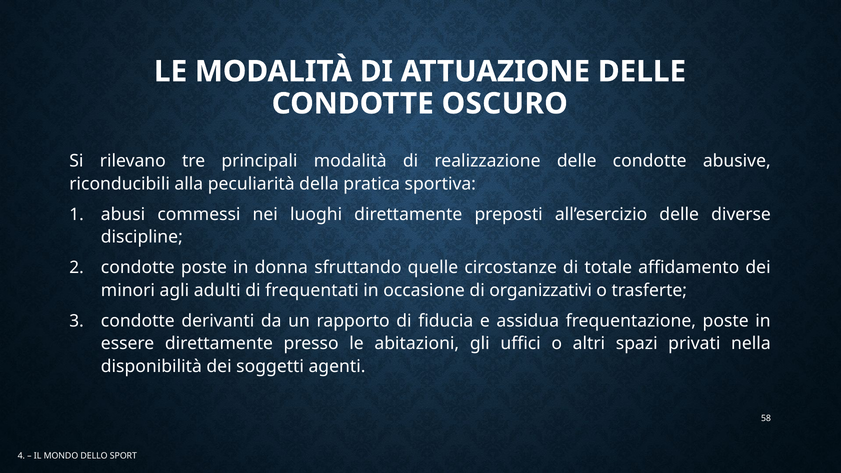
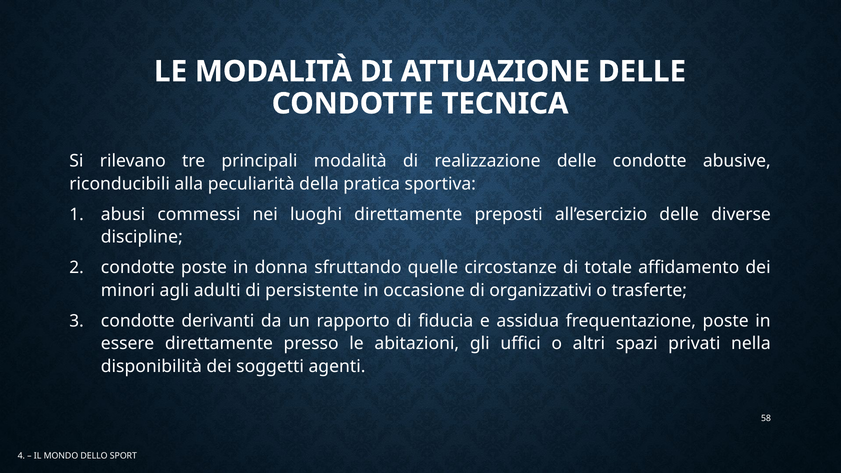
OSCURO: OSCURO -> TECNICA
frequentati: frequentati -> persistente
